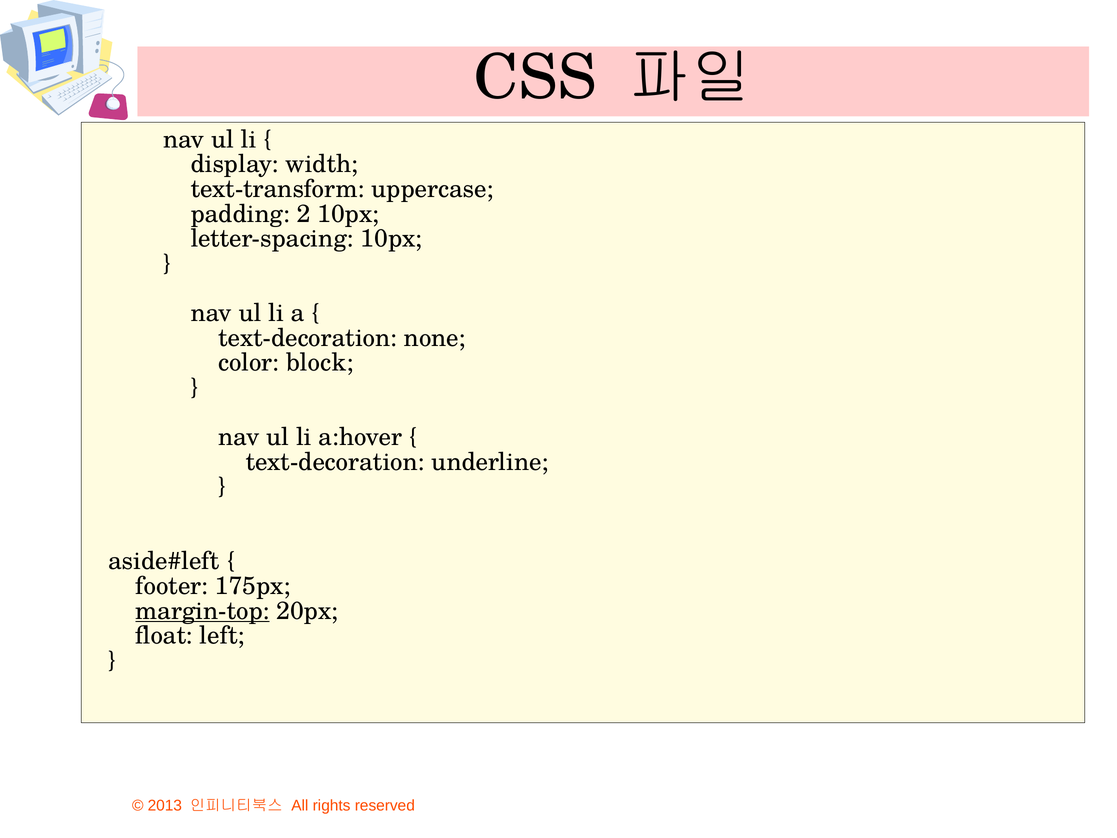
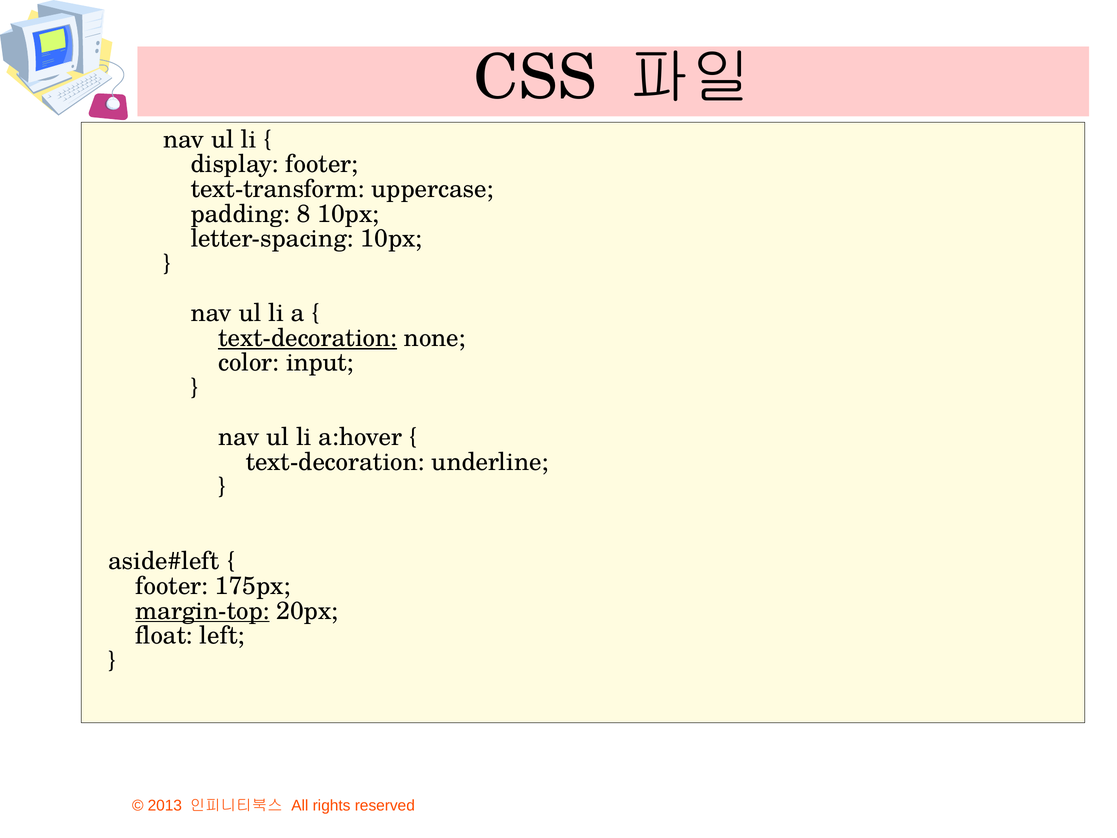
display width: width -> footer
2: 2 -> 8
text-decoration at (308, 338) underline: none -> present
block: block -> input
